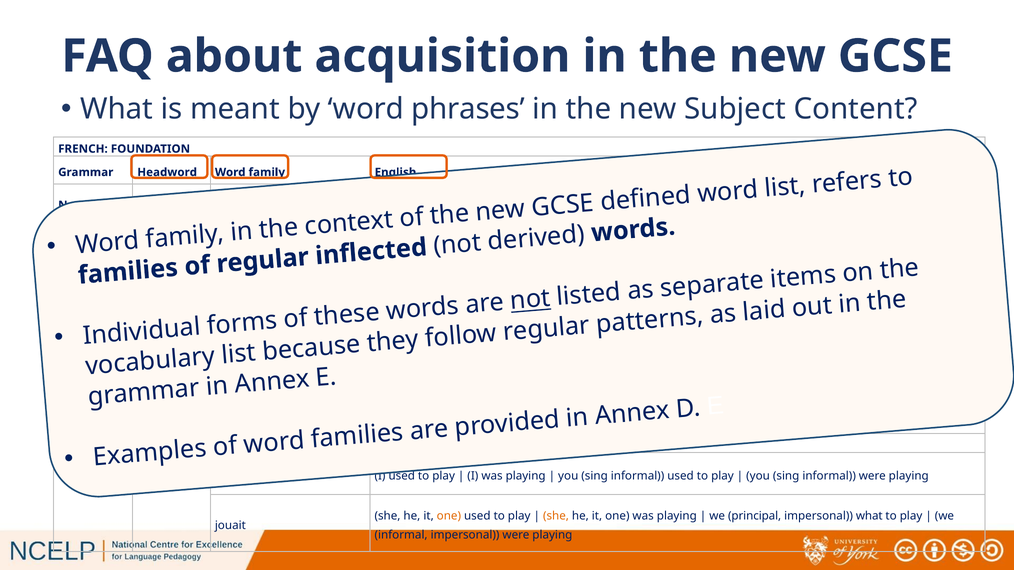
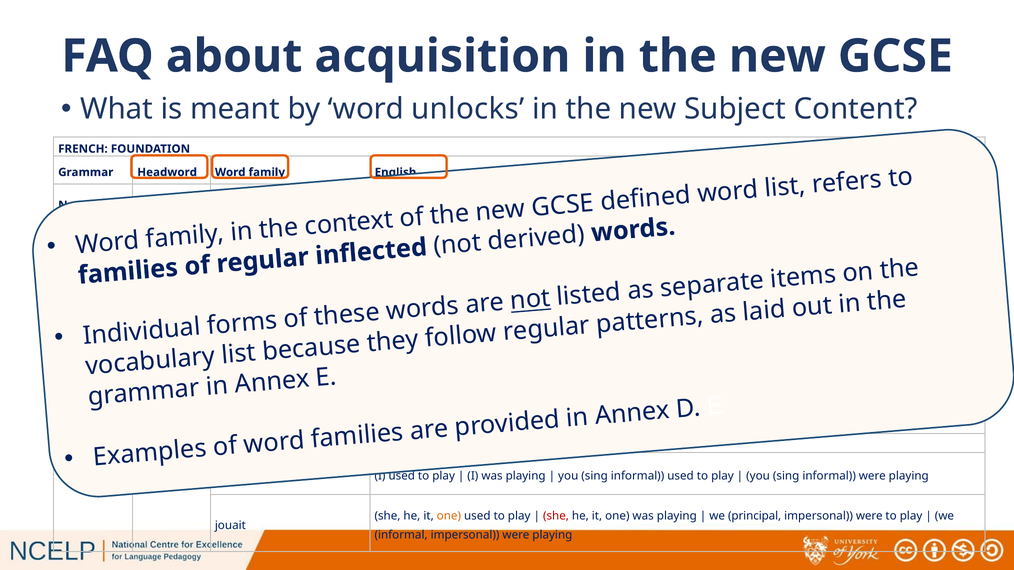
phrases: phrases -> unlocks
she at (556, 516) colour: orange -> red
what at (869, 516): what -> were
